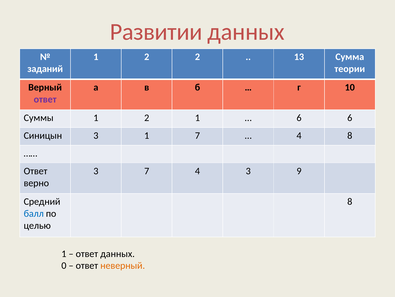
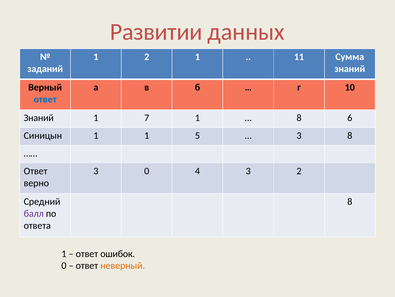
2 2: 2 -> 1
13: 13 -> 11
теории at (350, 69): теории -> знаний
ответ at (45, 99) colour: purple -> blue
Суммы at (39, 118): Суммы -> Знаний
2 at (147, 118): 2 -> 7
6 at (299, 118): 6 -> 8
Синицын 3: 3 -> 1
1 7: 7 -> 5
4 at (299, 135): 4 -> 3
3 7: 7 -> 0
3 9: 9 -> 2
балл colour: blue -> purple
целью: целью -> ответа
ответ данных: данных -> ошибок
